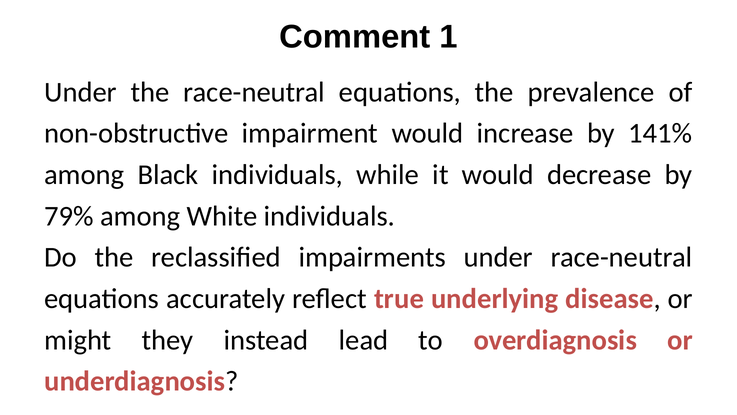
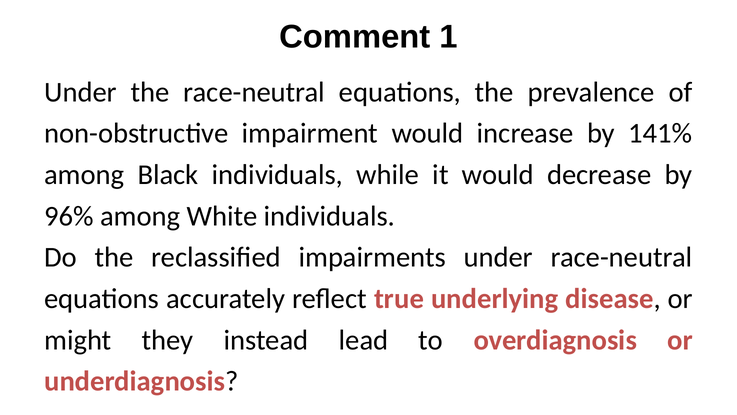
79%: 79% -> 96%
